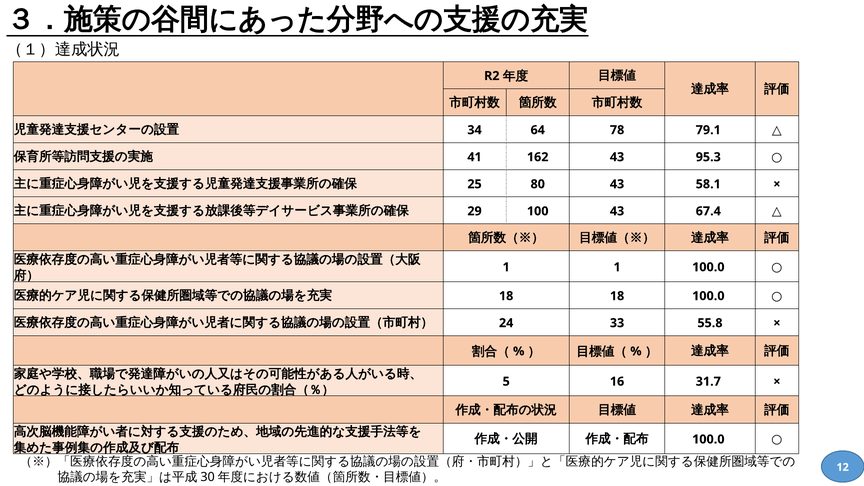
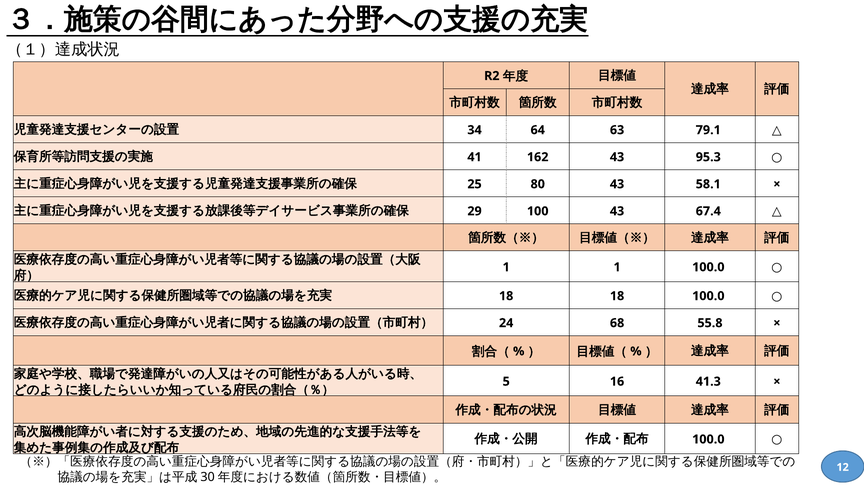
78: 78 -> 63
33: 33 -> 68
31.7: 31.7 -> 41.3
